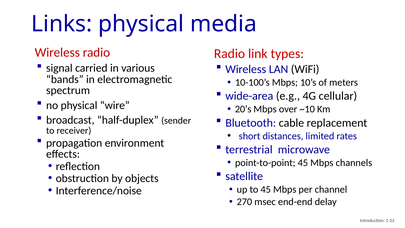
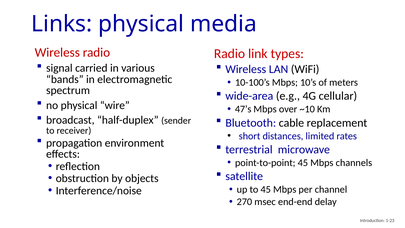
20’s: 20’s -> 47’s
